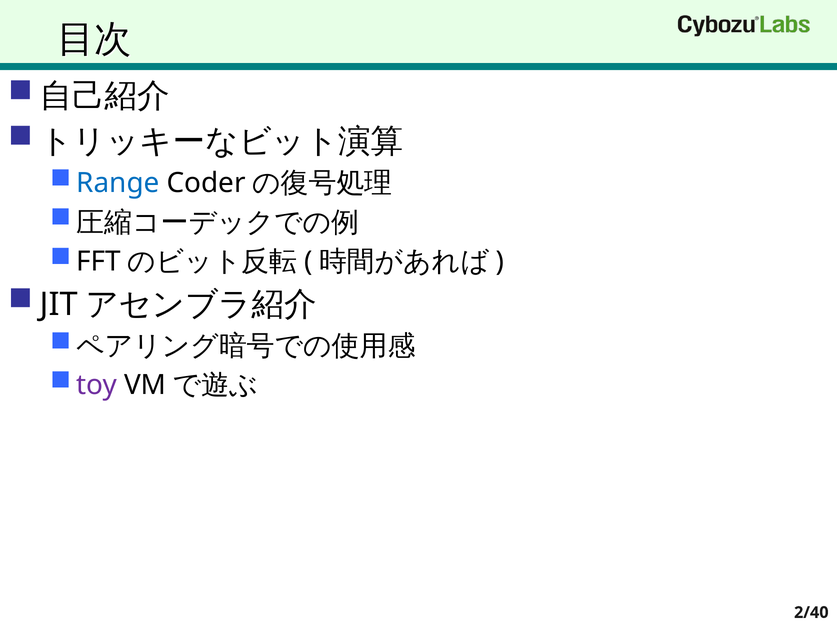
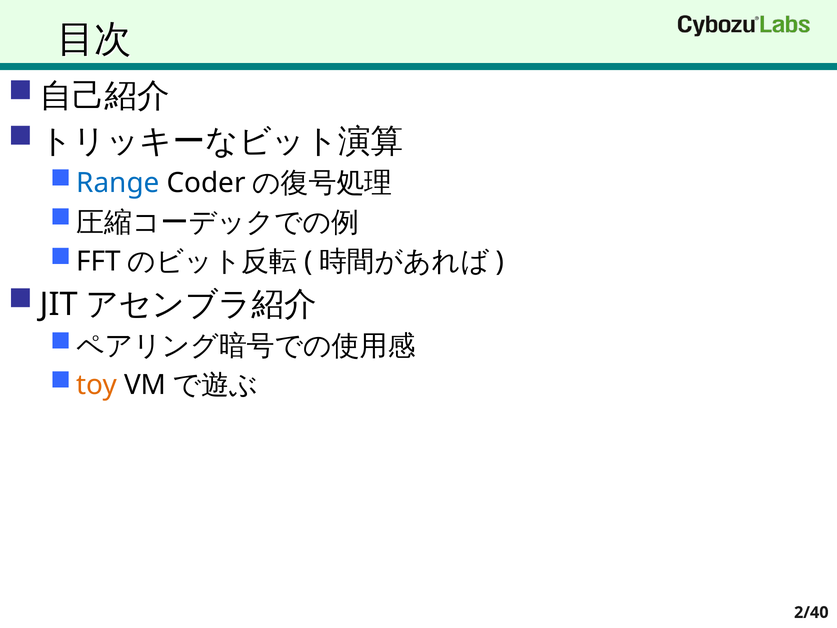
toy colour: purple -> orange
